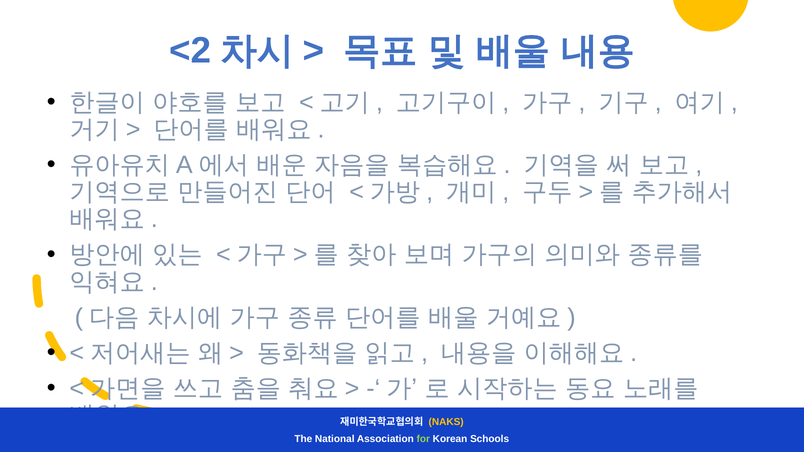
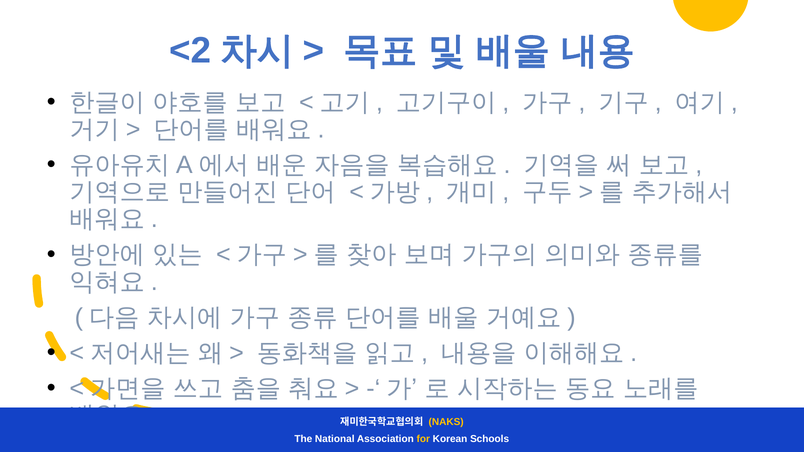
for colour: light green -> yellow
